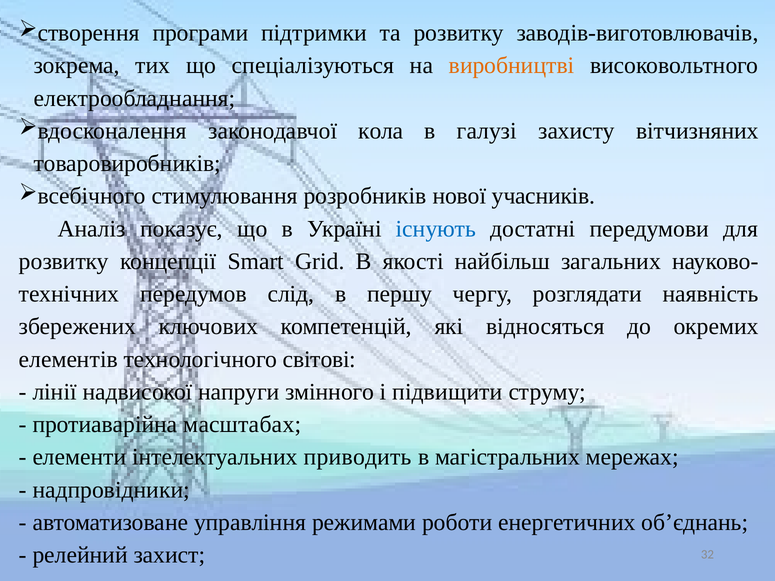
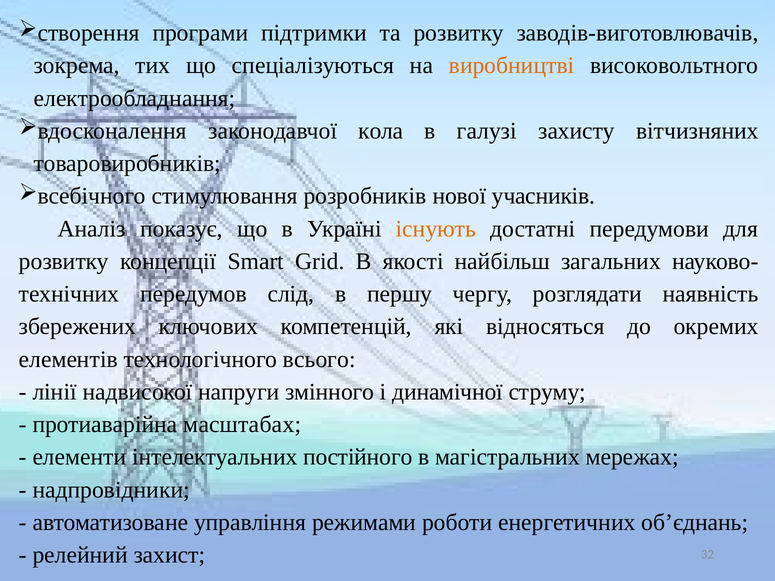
існують colour: blue -> orange
світові: світові -> всього
підвищити: підвищити -> динамічної
приводить: приводить -> постійного
